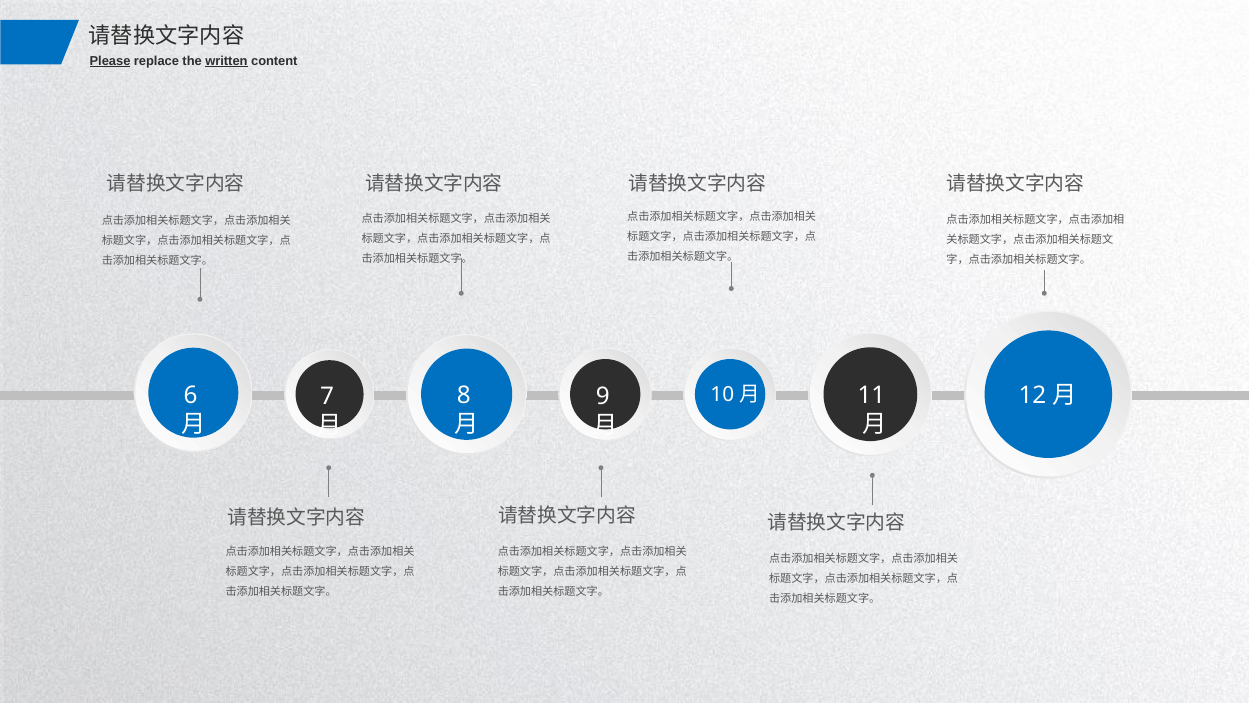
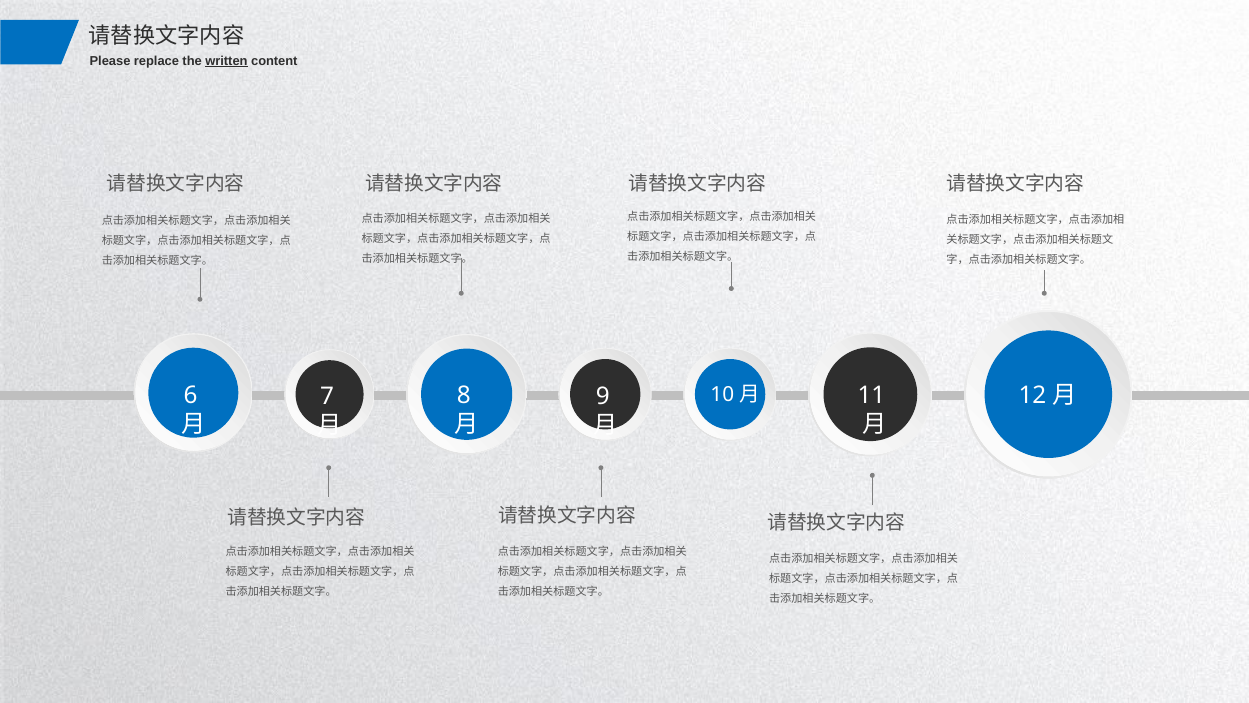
Please underline: present -> none
